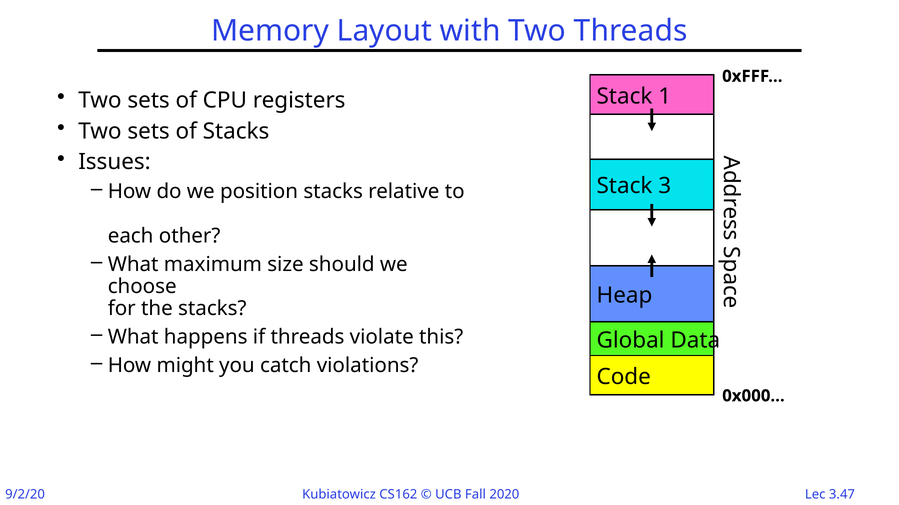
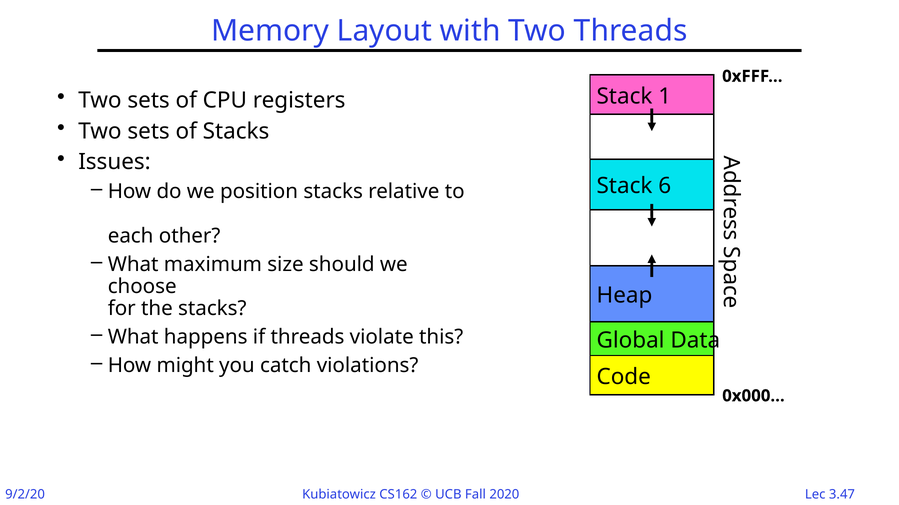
3: 3 -> 6
